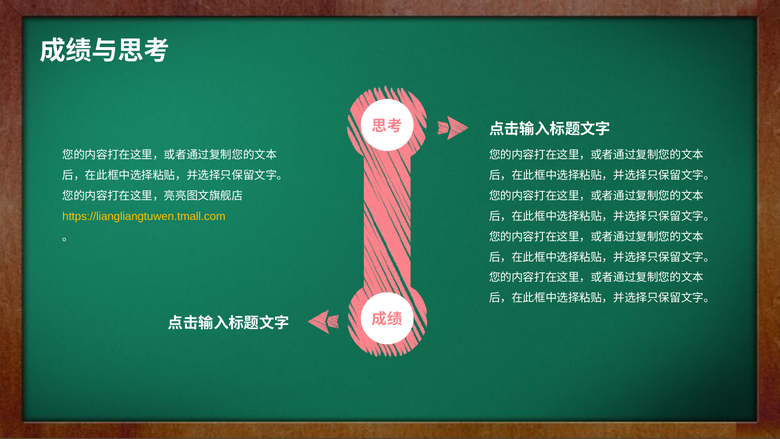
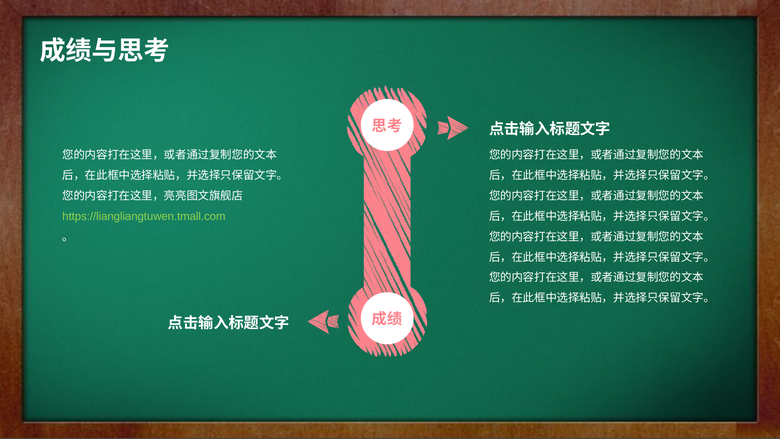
https://liangliangtuwen.tmall.com colour: yellow -> light green
